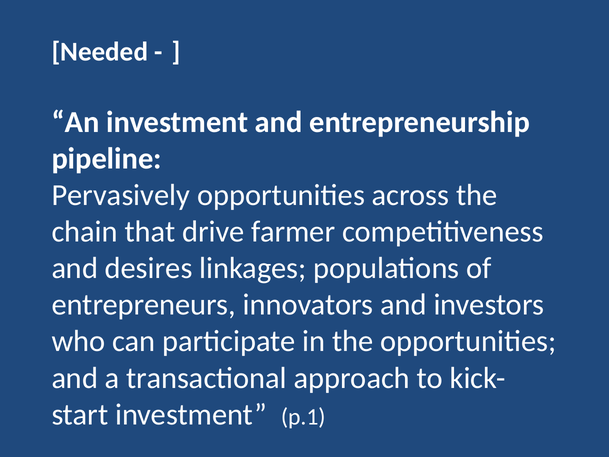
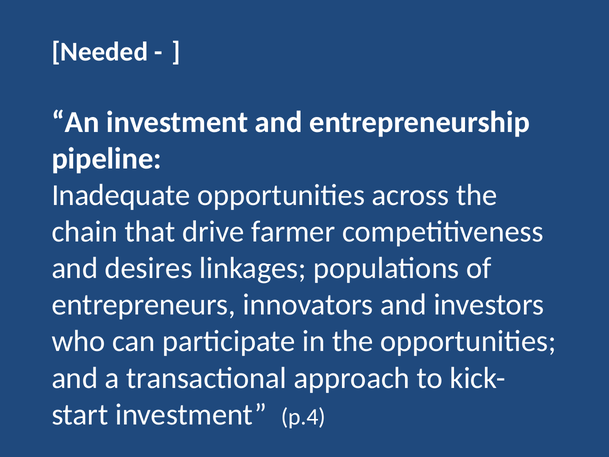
Pervasively: Pervasively -> Inadequate
p.1: p.1 -> p.4
